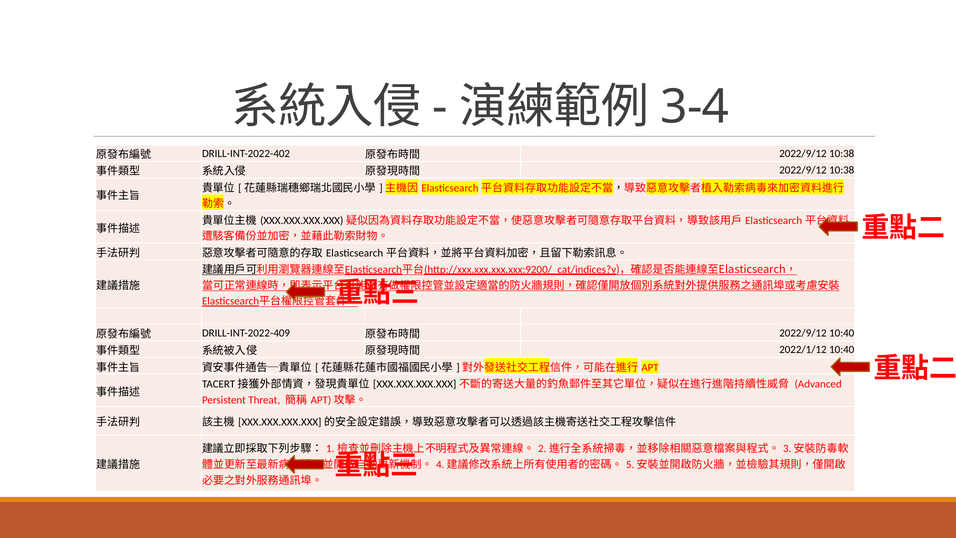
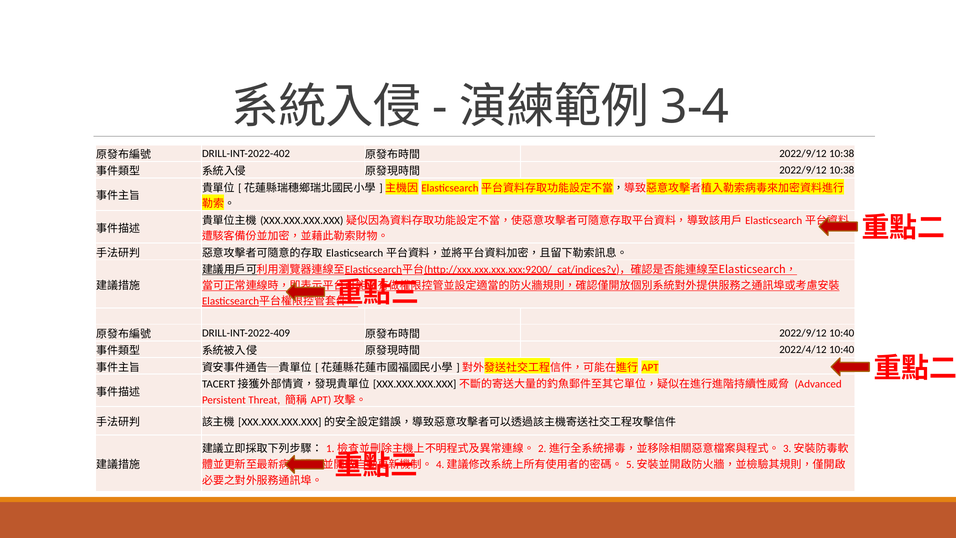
2022/1/12: 2022/1/12 -> 2022/4/12
